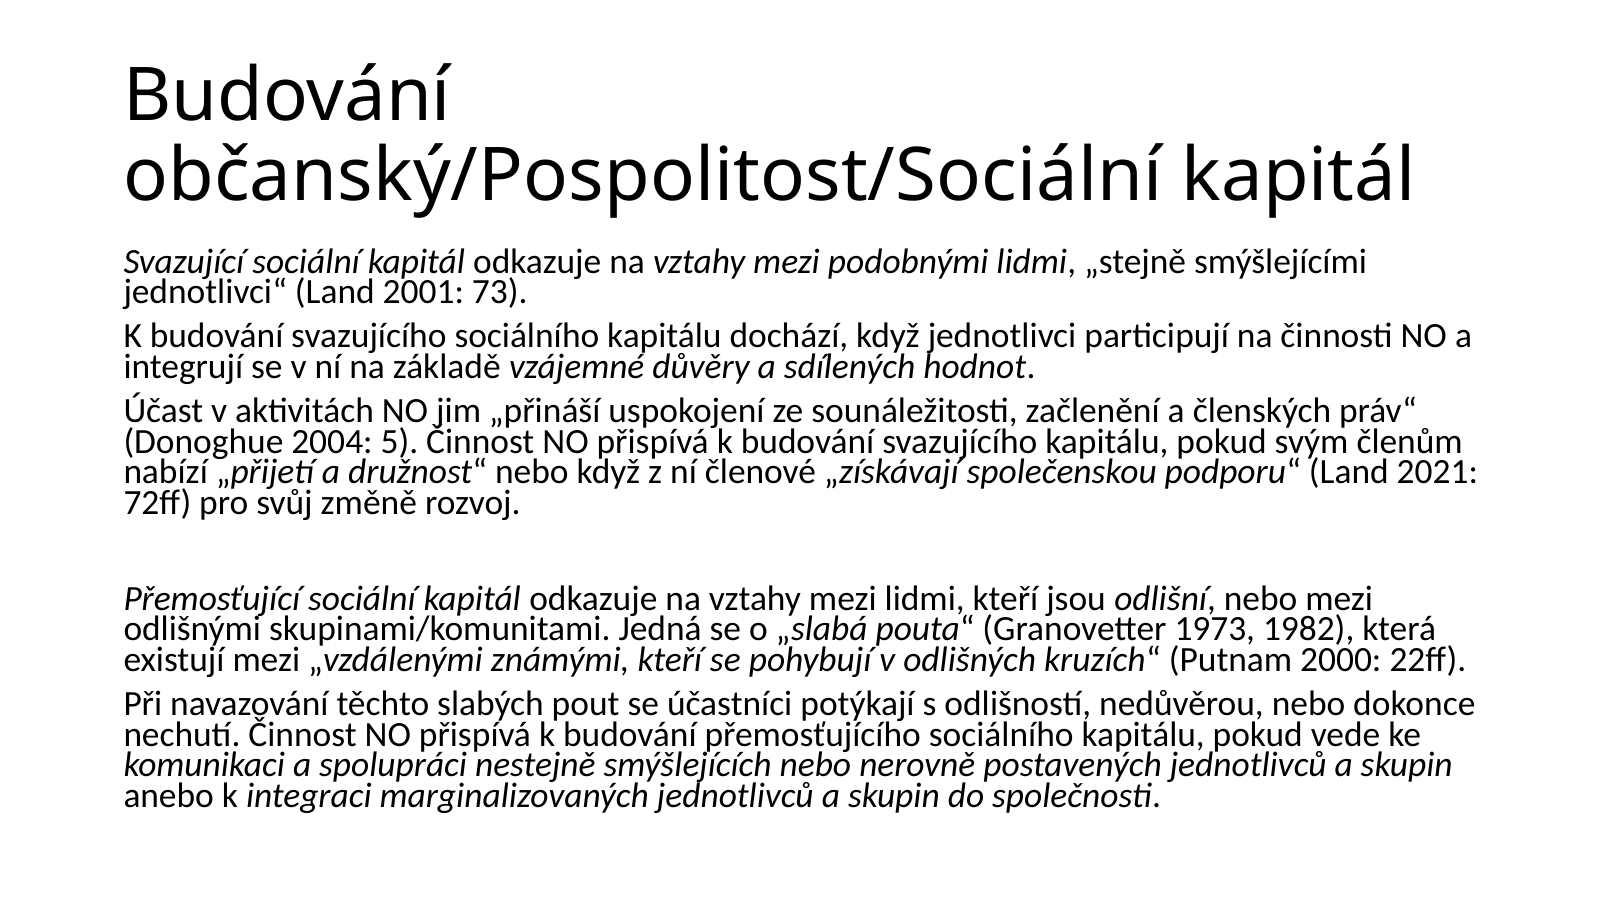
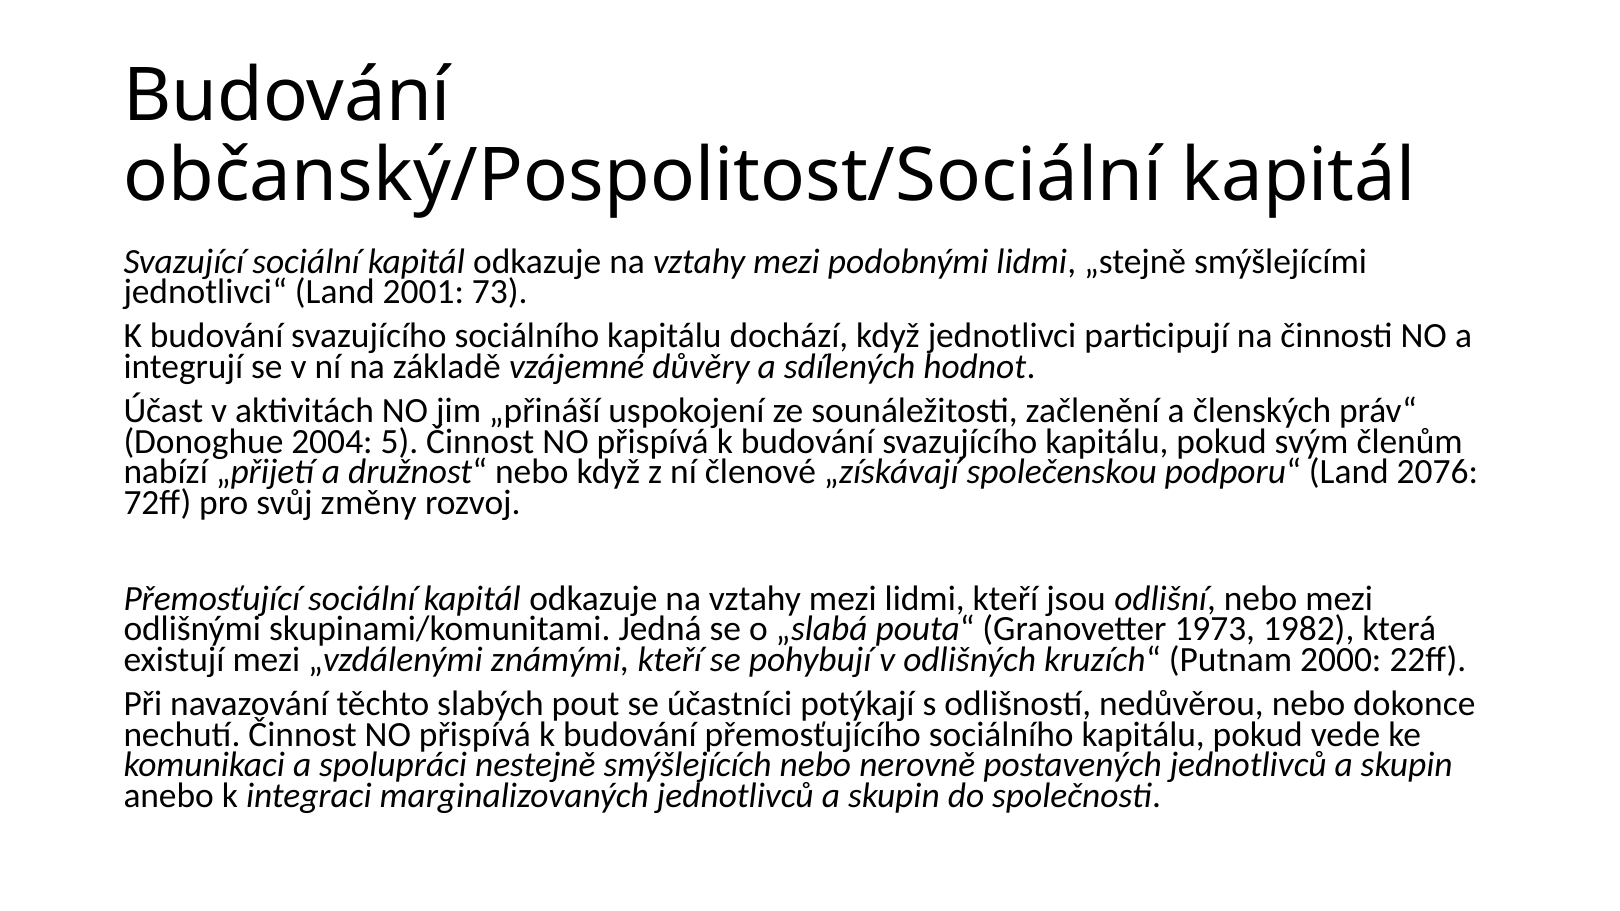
2021: 2021 -> 2076
změně: změně -> změny
